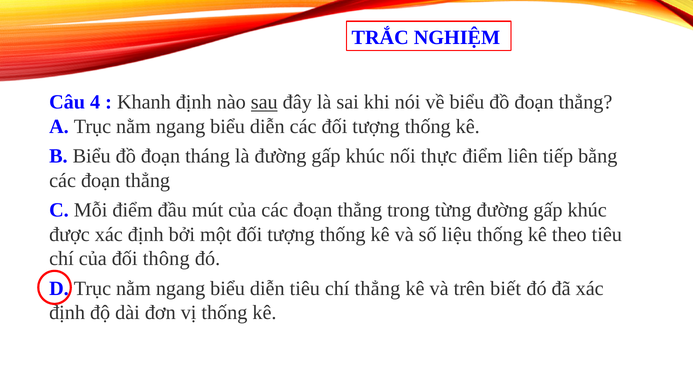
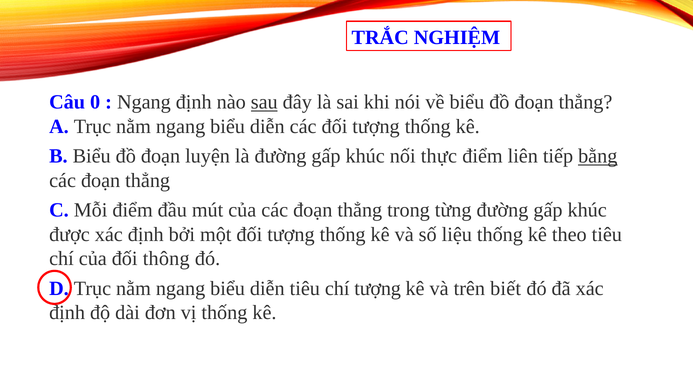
4: 4 -> 0
Khanh at (144, 102): Khanh -> Ngang
tháng: tháng -> luyện
bằng underline: none -> present
chí thẳng: thẳng -> tượng
